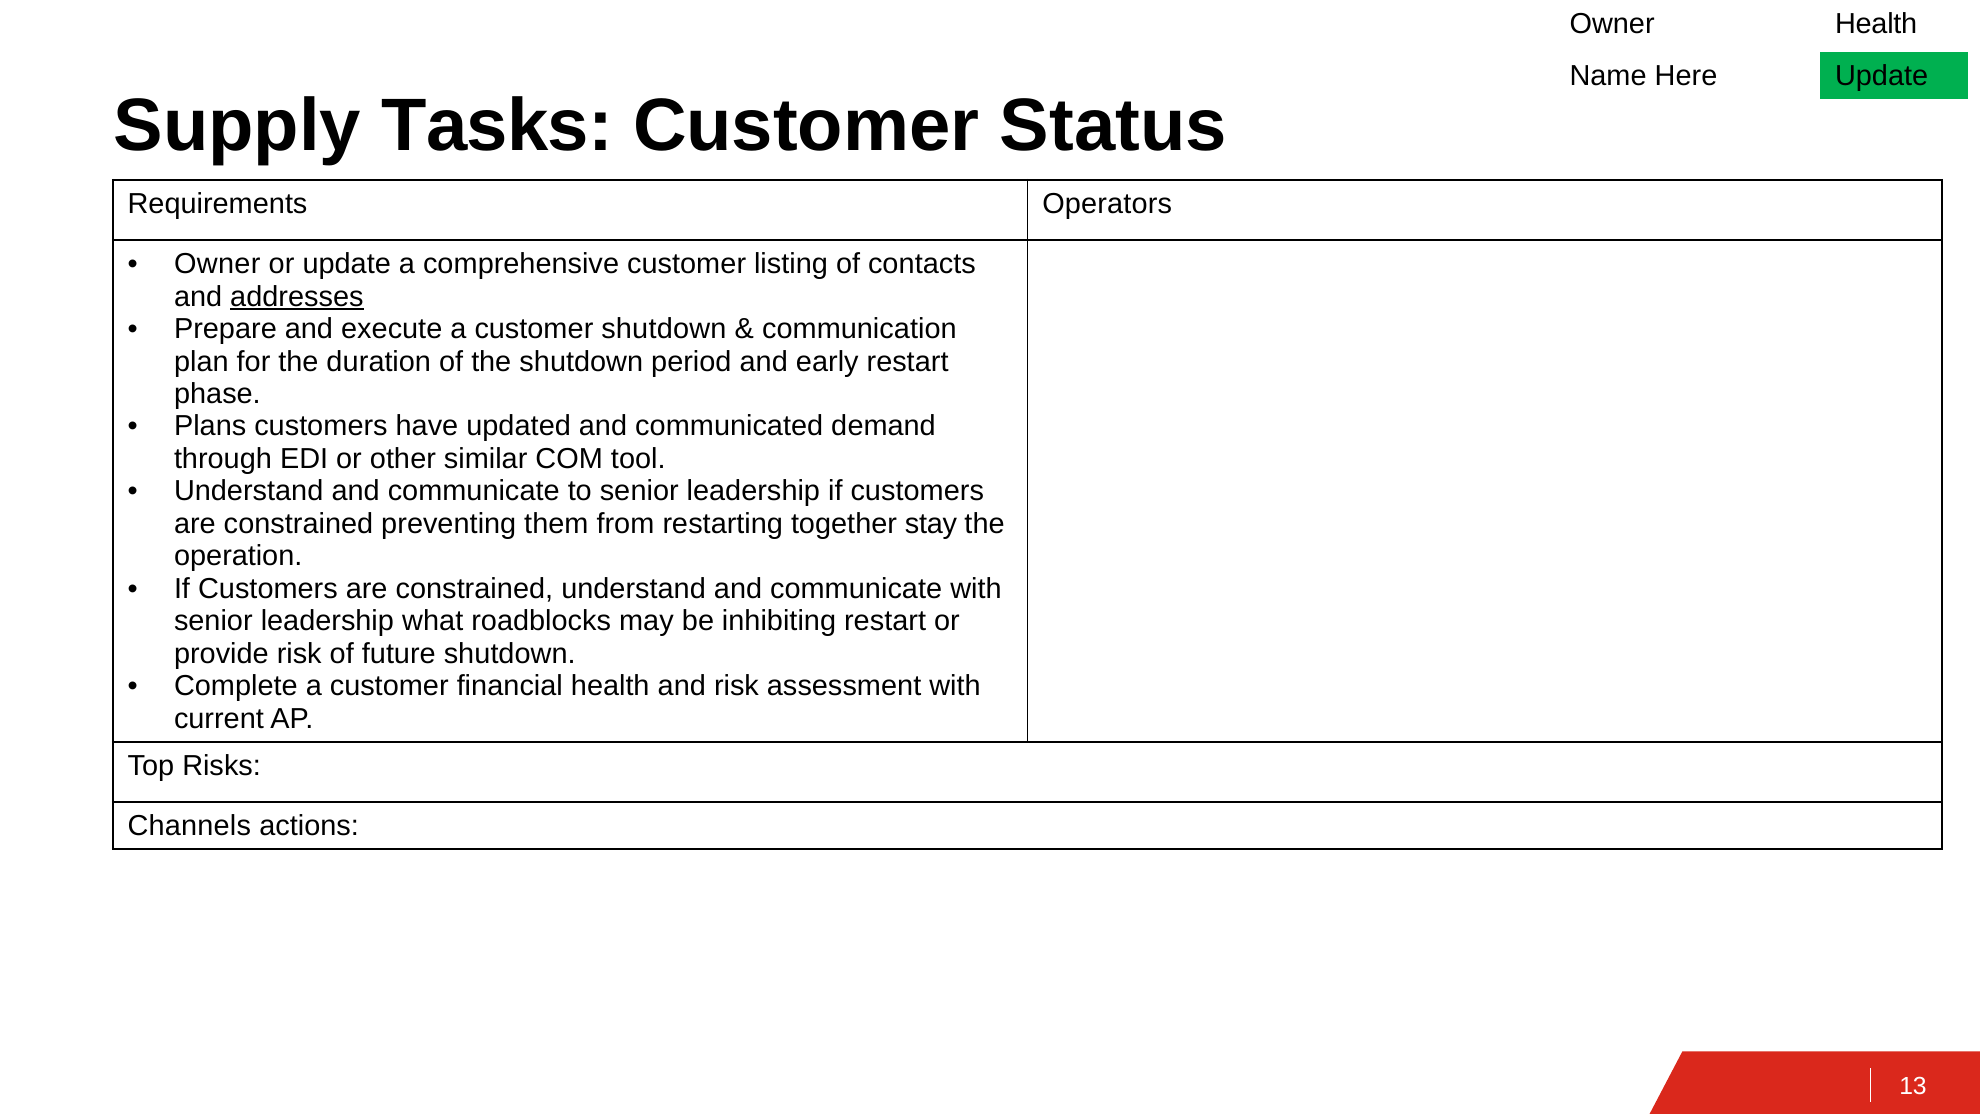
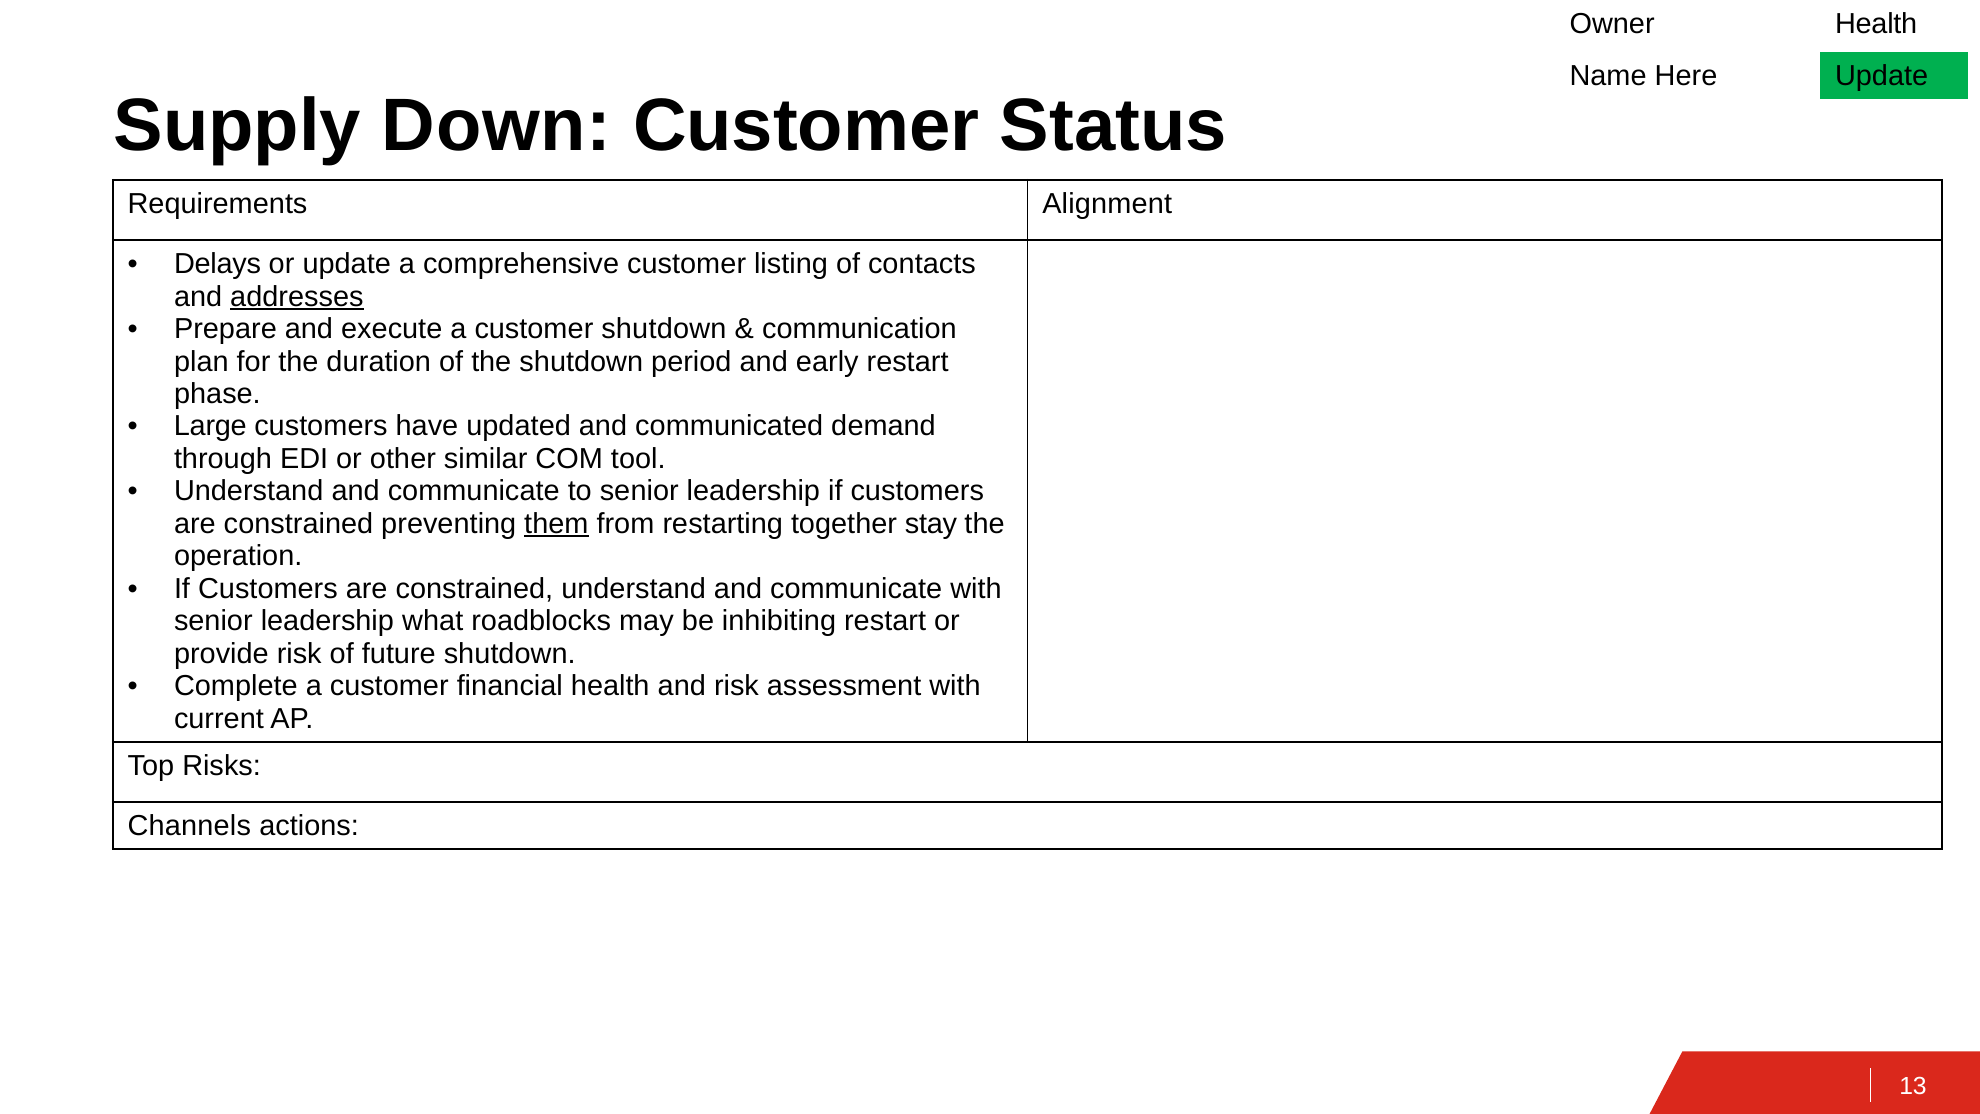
Tasks: Tasks -> Down
Operators: Operators -> Alignment
Owner at (217, 264): Owner -> Delays
Plans: Plans -> Large
them underline: none -> present
